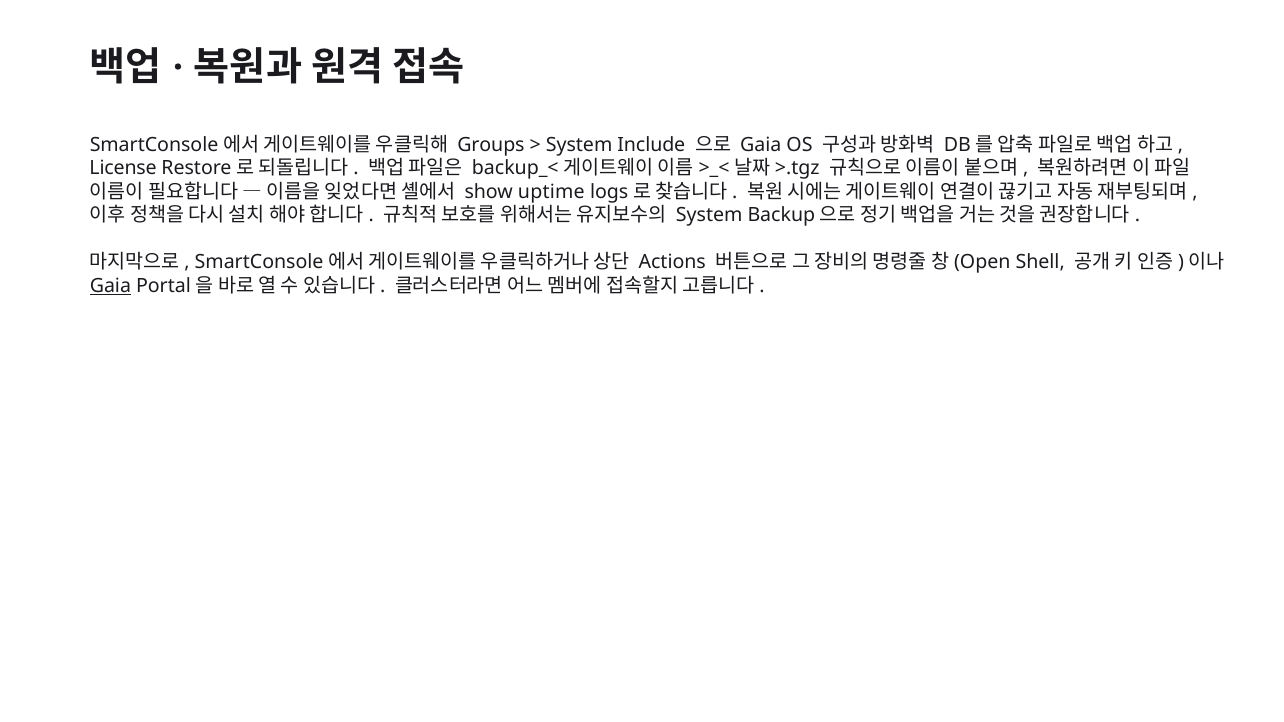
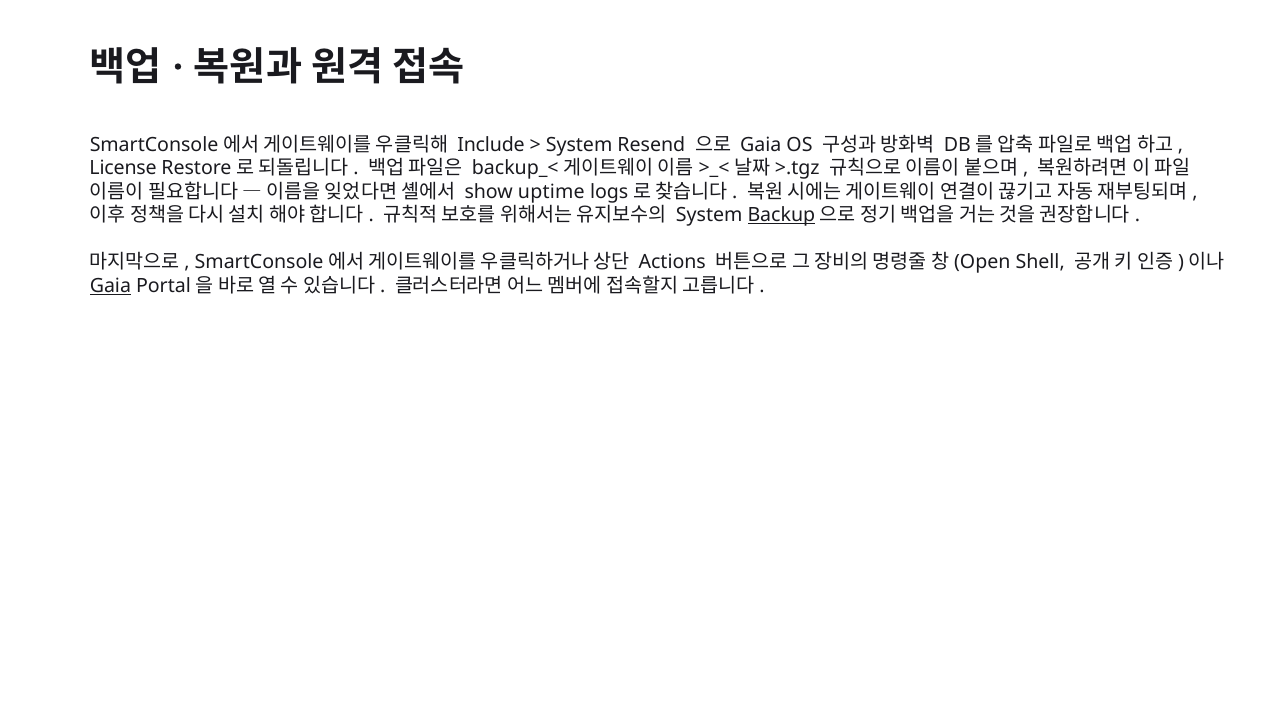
Groups: Groups -> Include
Include: Include -> Resend
Backup underline: none -> present
